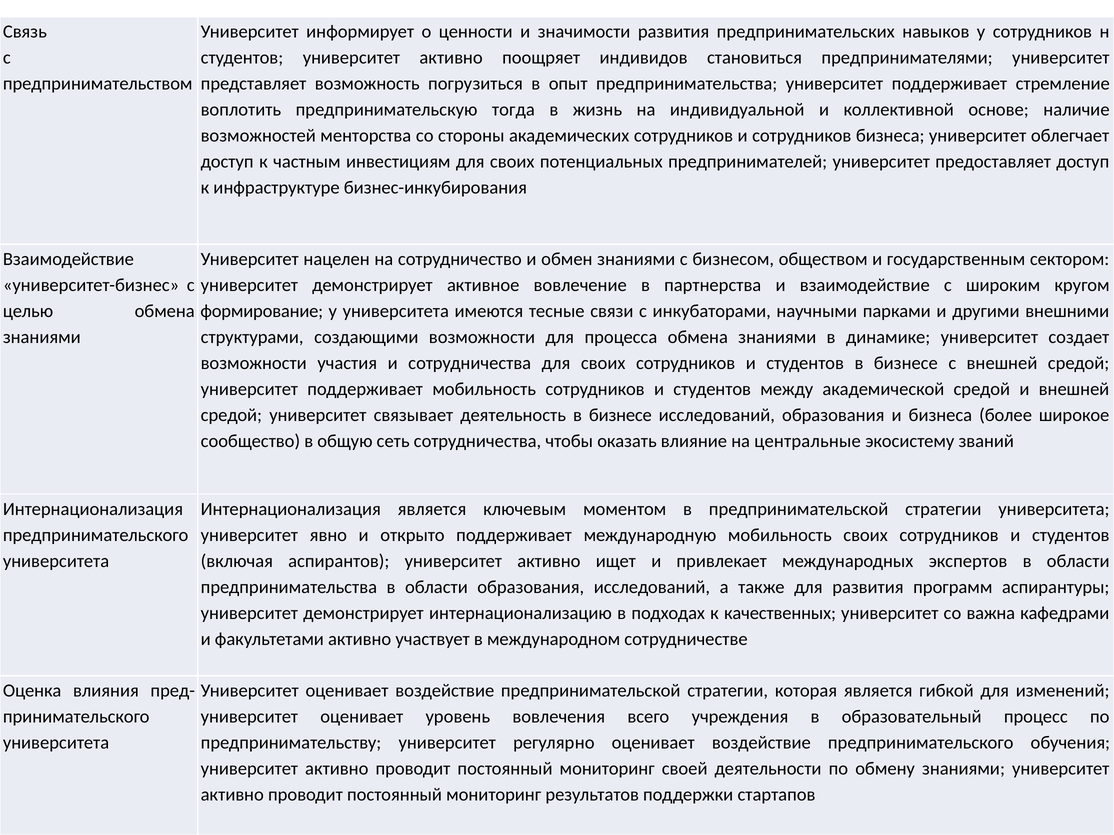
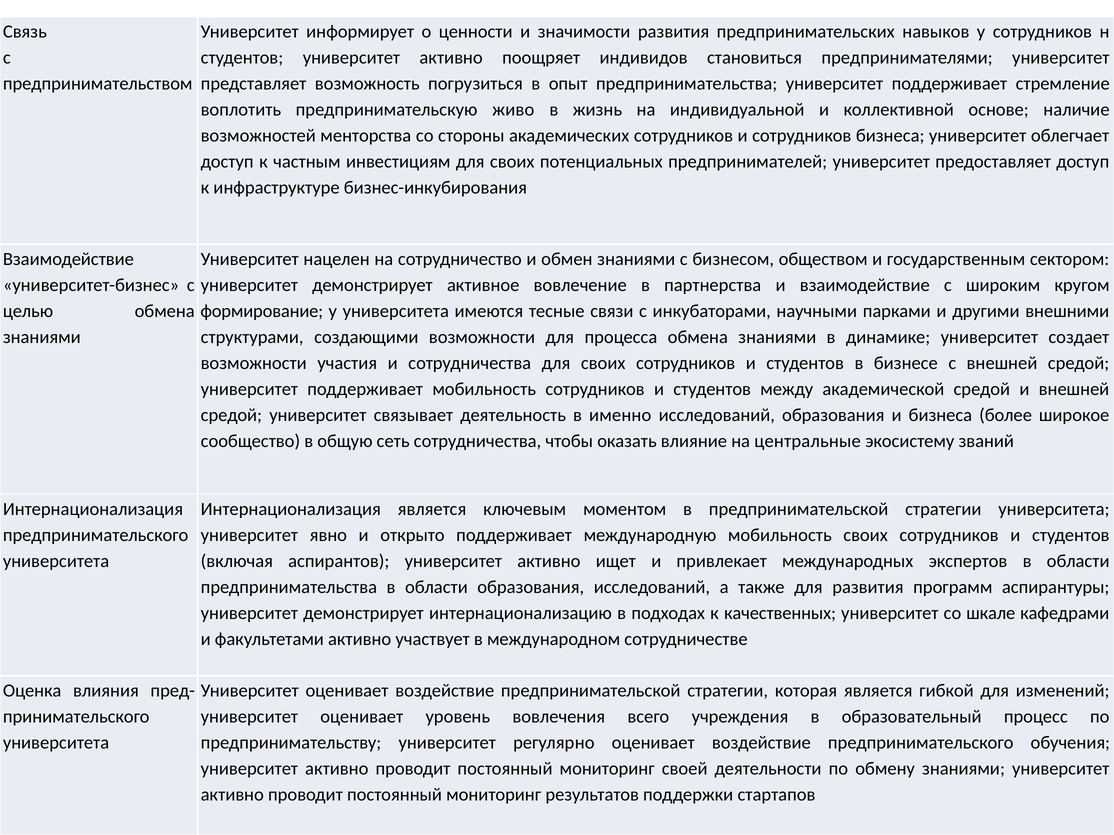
тогда: тогда -> живо
деятельность в бизнесе: бизнесе -> именно
важна: важна -> шкале
